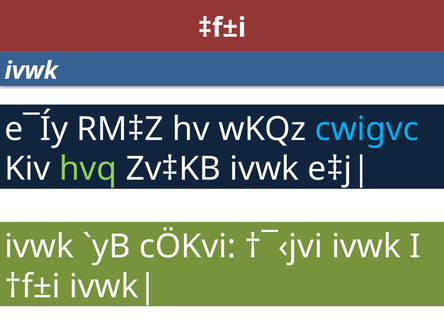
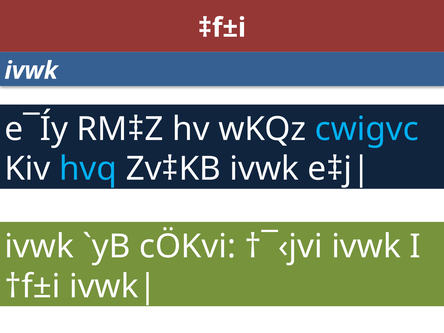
hvq colour: light green -> light blue
